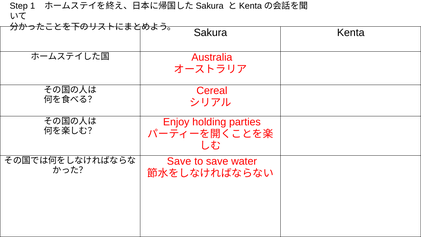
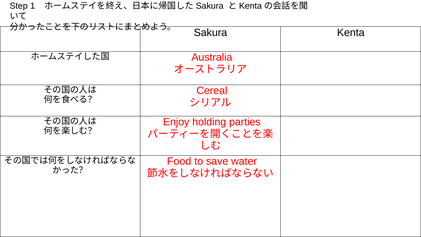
Save at (179, 161): Save -> Food
